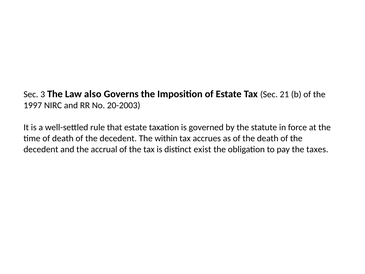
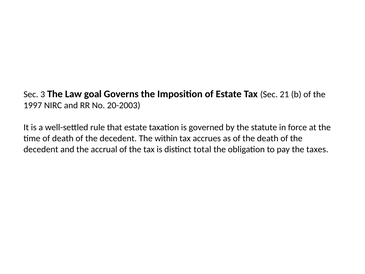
also: also -> goal
exist: exist -> total
